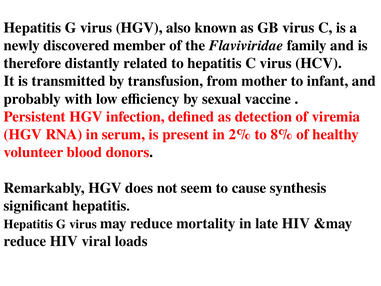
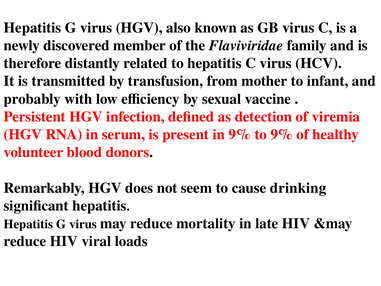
in 2%: 2% -> 9%
to 8%: 8% -> 9%
synthesis: synthesis -> drinking
